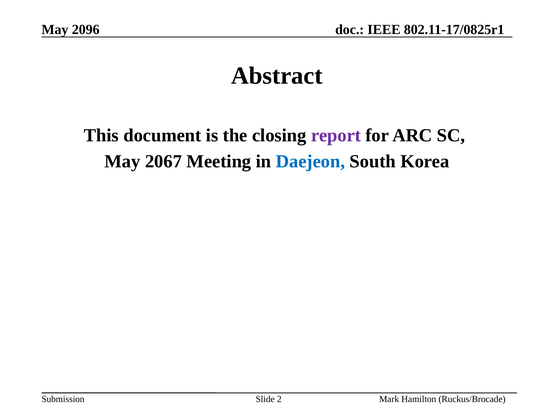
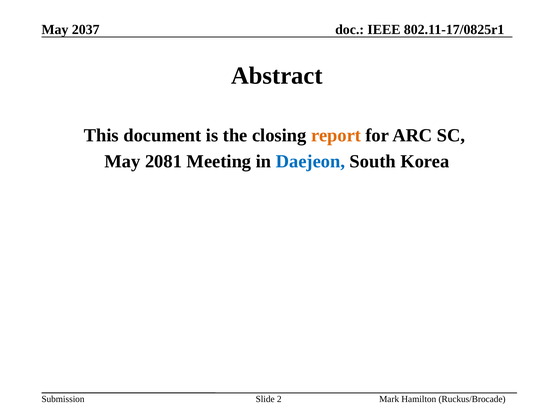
2096: 2096 -> 2037
report colour: purple -> orange
2067: 2067 -> 2081
